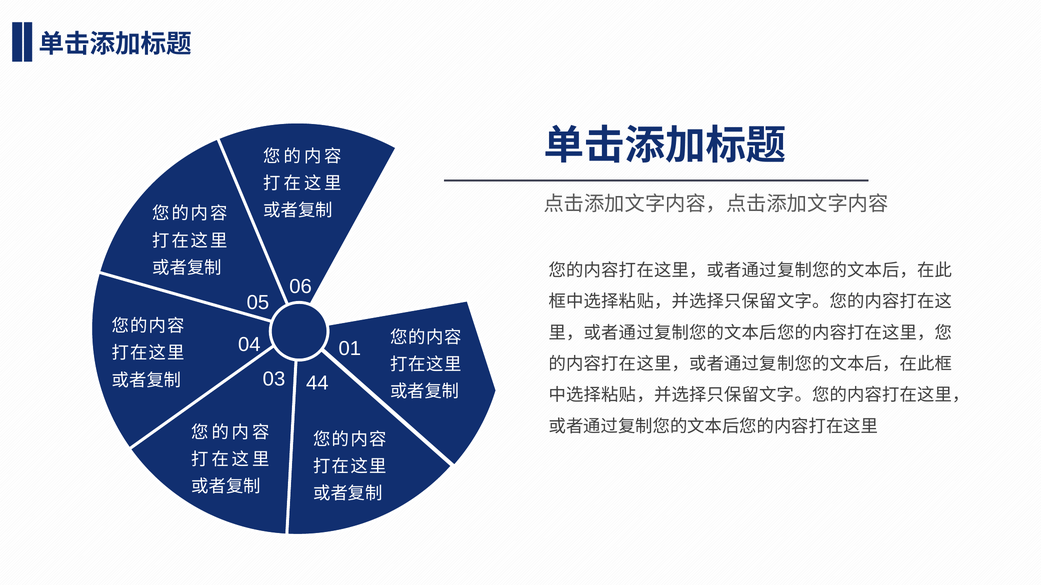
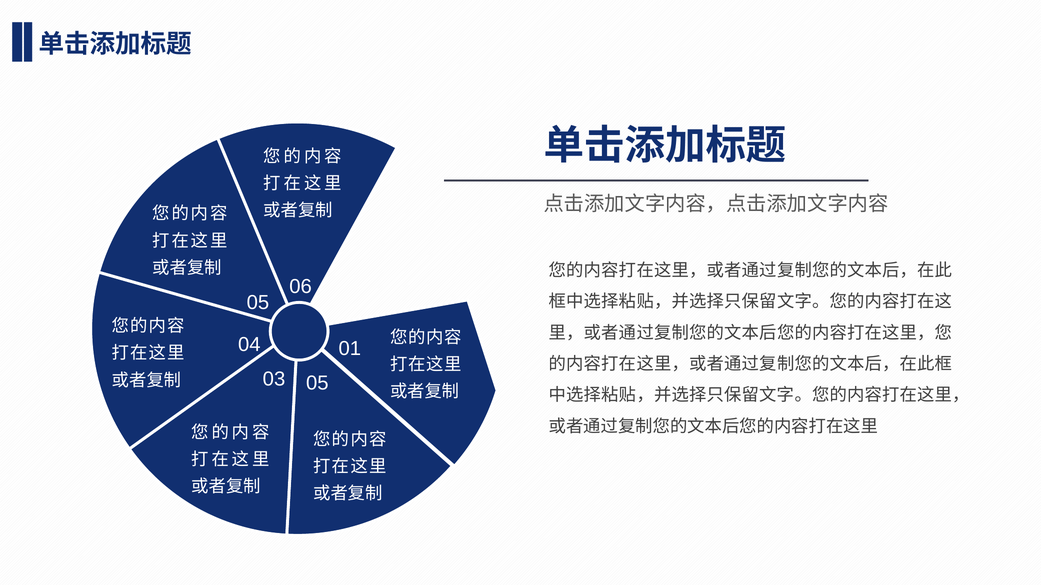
03 44: 44 -> 05
